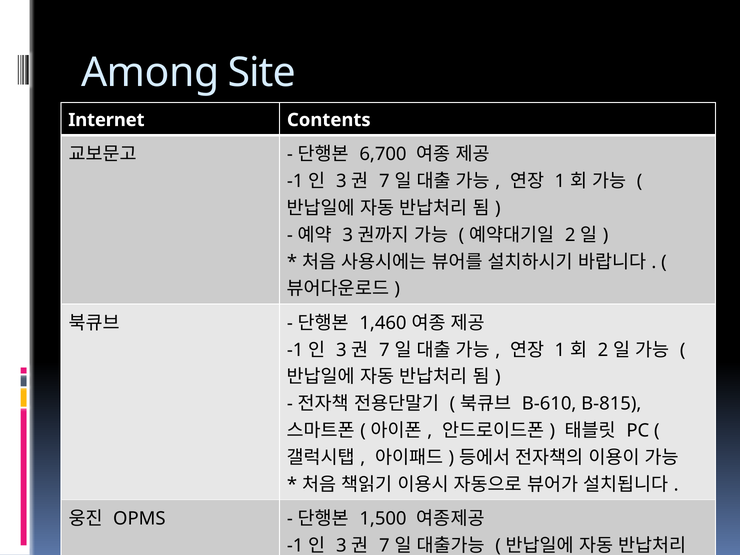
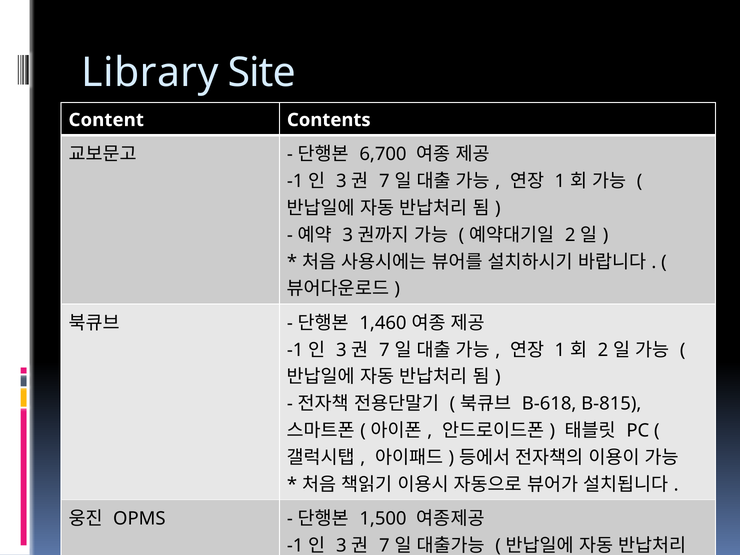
Among: Among -> Library
Internet: Internet -> Content
B-610: B-610 -> B-618
